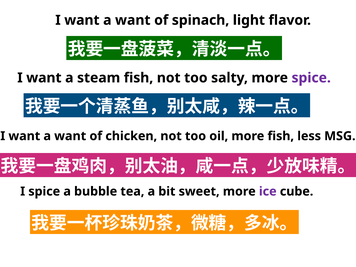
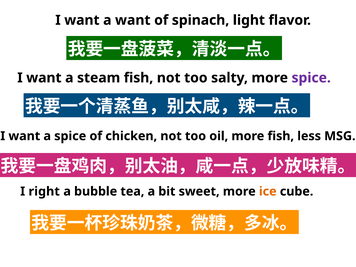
want at (70, 136): want -> spice
I spice: spice -> right
ice colour: purple -> orange
